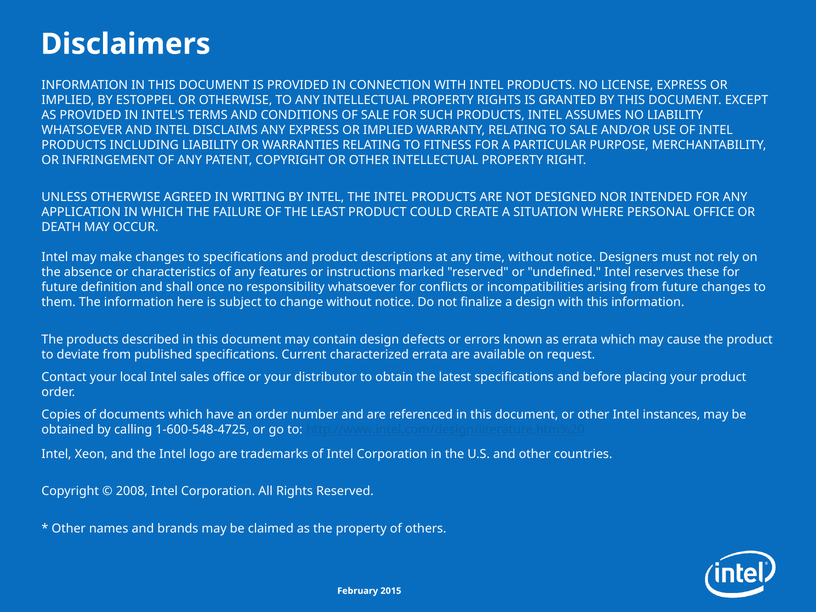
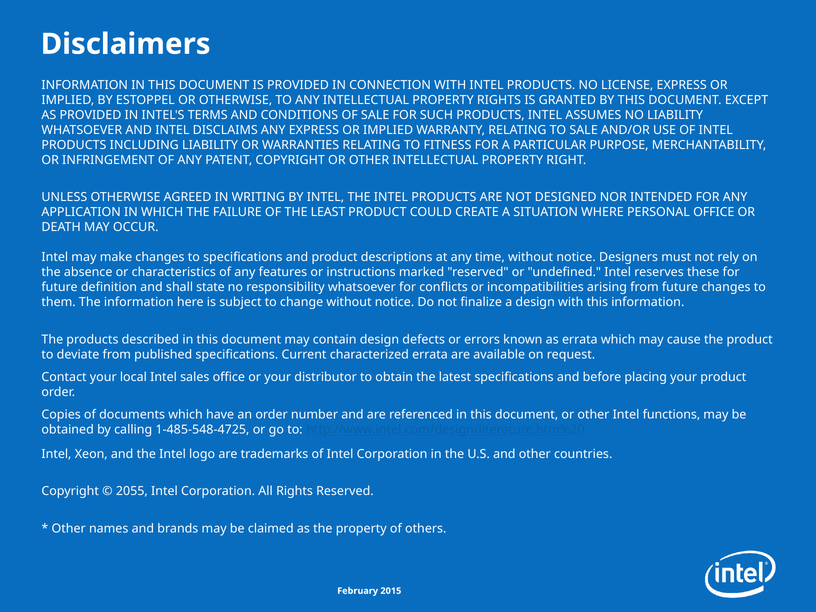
once: once -> state
instances: instances -> functions
1-600-548-4725: 1-600-548-4725 -> 1-485-548-4725
2008: 2008 -> 2055
